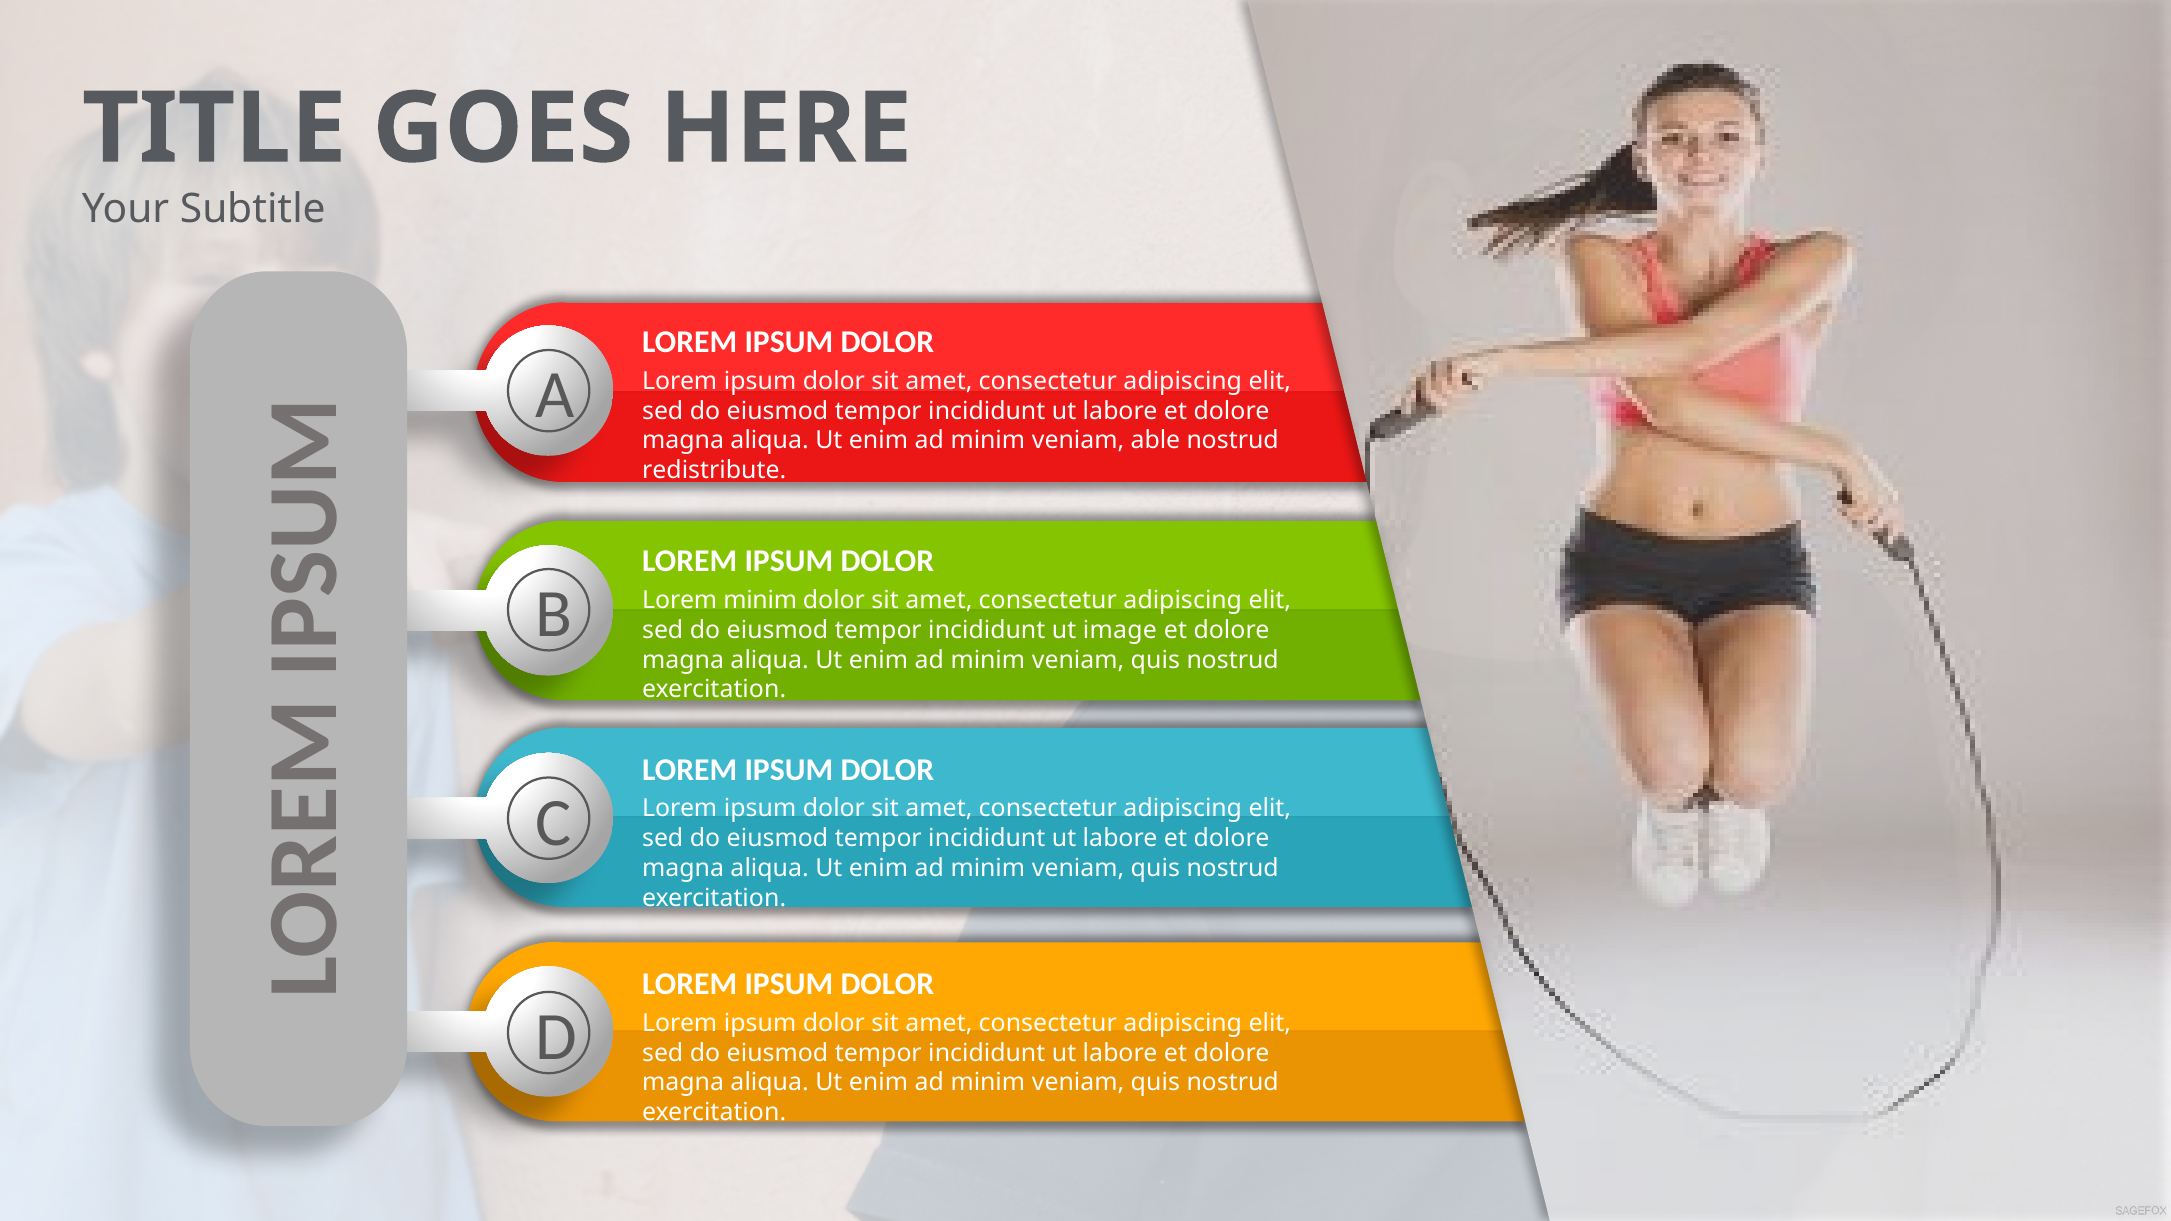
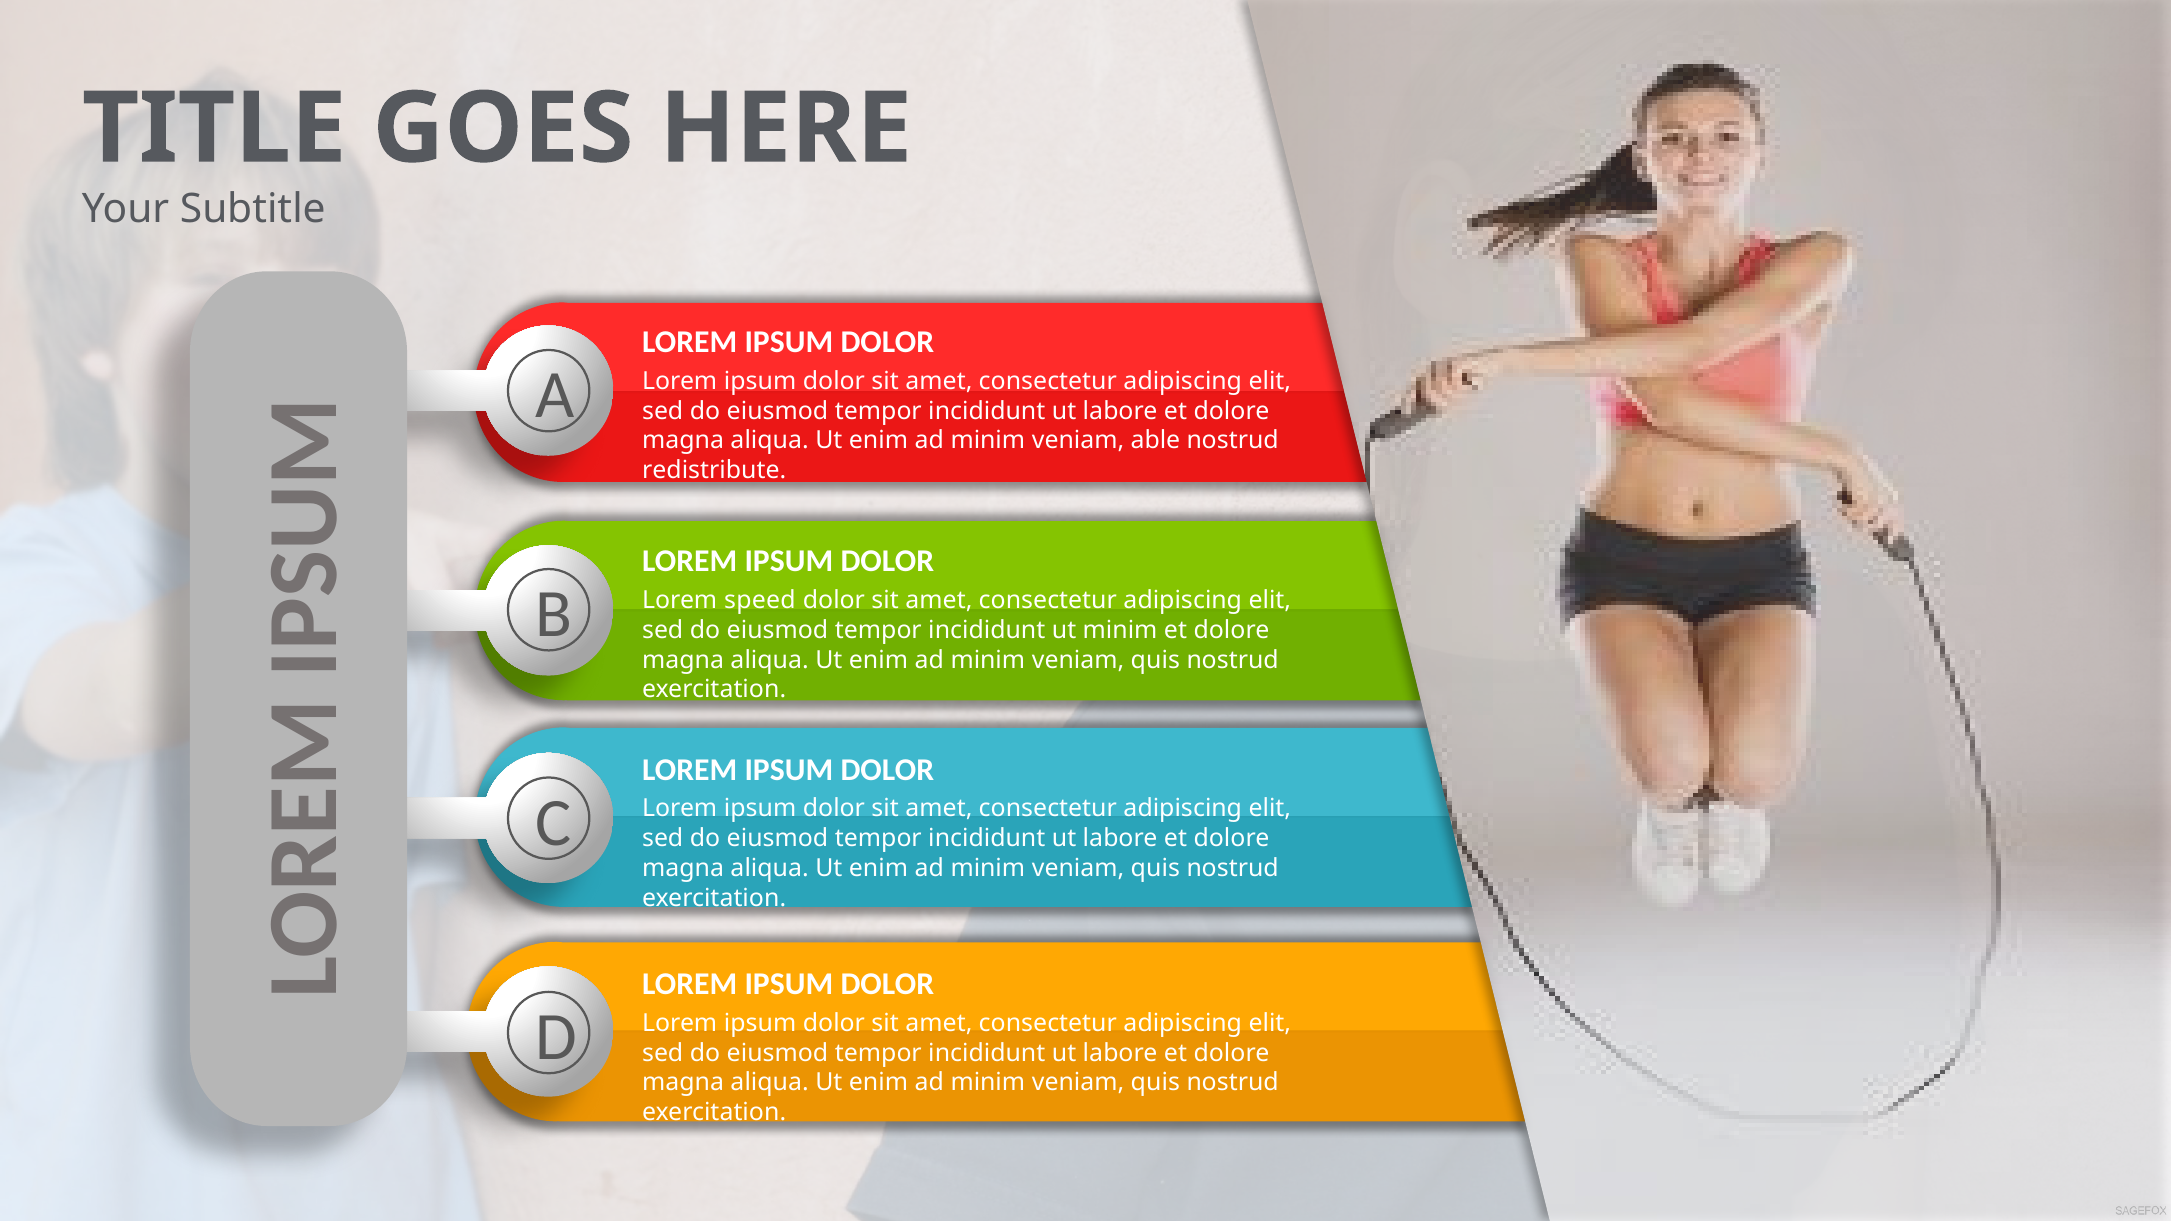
Lorem minim: minim -> speed
ut image: image -> minim
